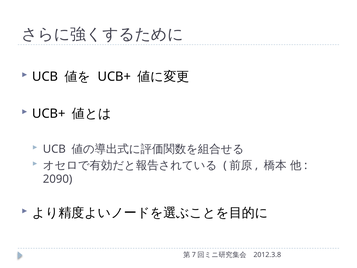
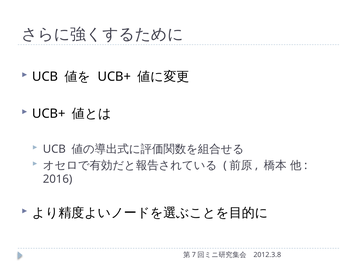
2090: 2090 -> 2016
